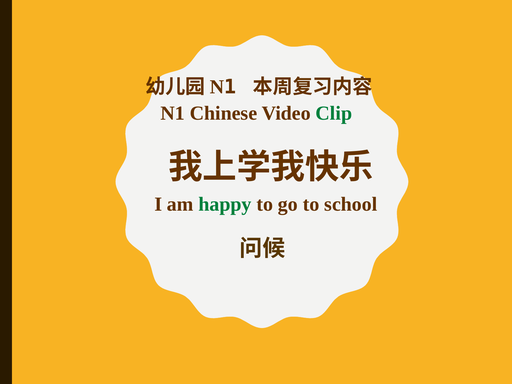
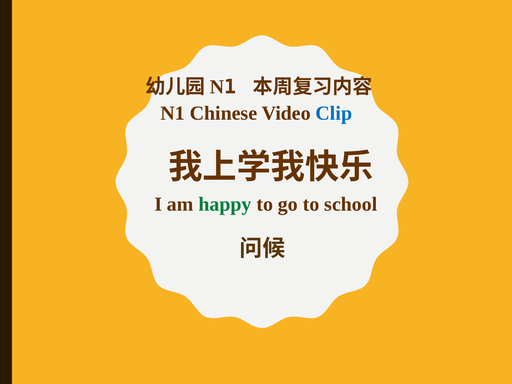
Clip colour: green -> blue
